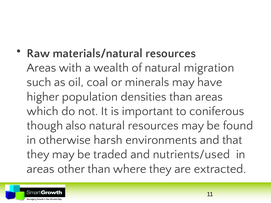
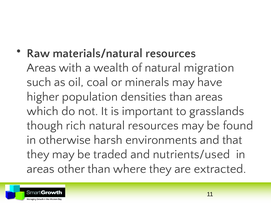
coniferous: coniferous -> grasslands
also: also -> rich
